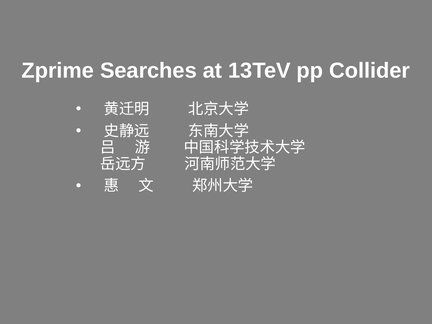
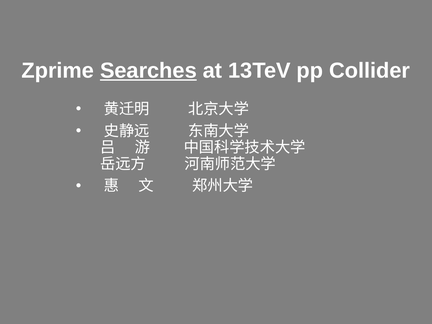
Searches underline: none -> present
